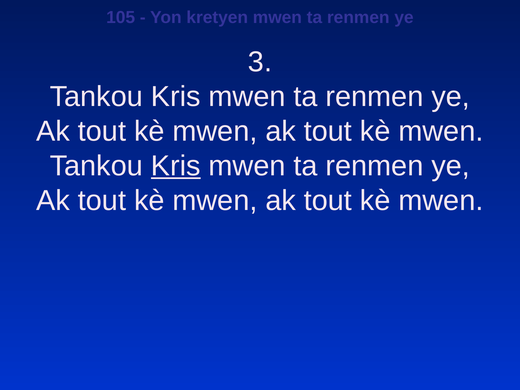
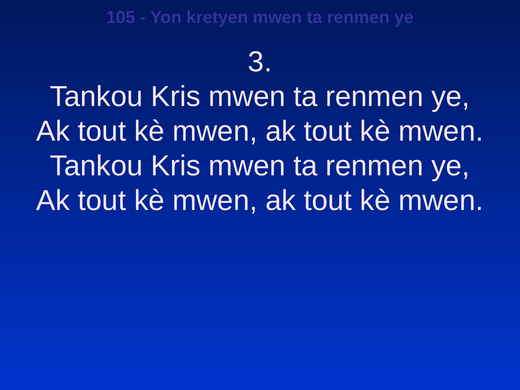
Kris at (176, 166) underline: present -> none
